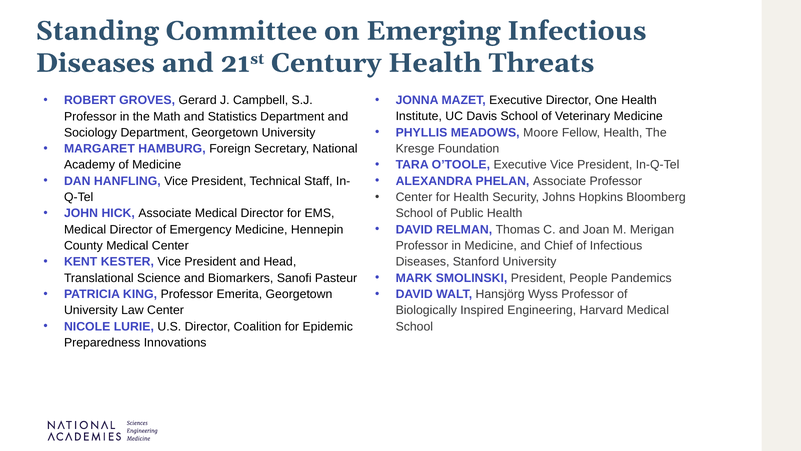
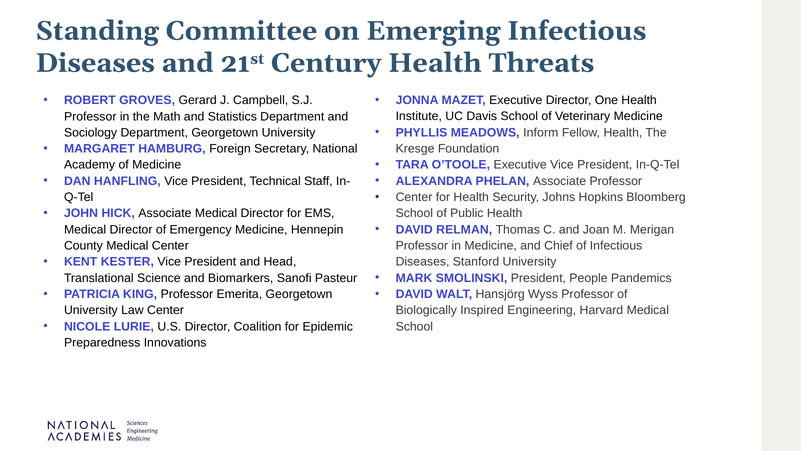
Moore: Moore -> Inform
